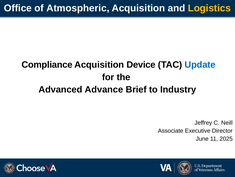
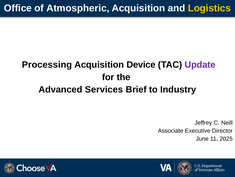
Compliance: Compliance -> Processing
Update colour: blue -> purple
Advance: Advance -> Services
